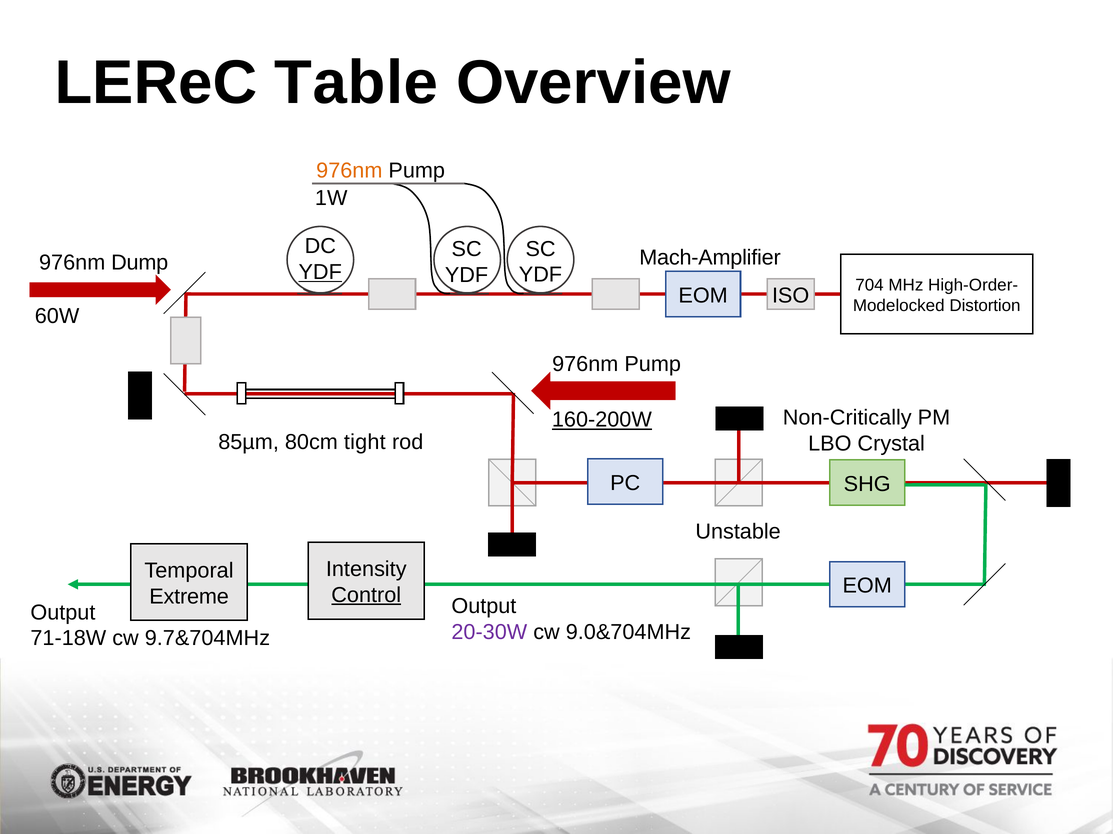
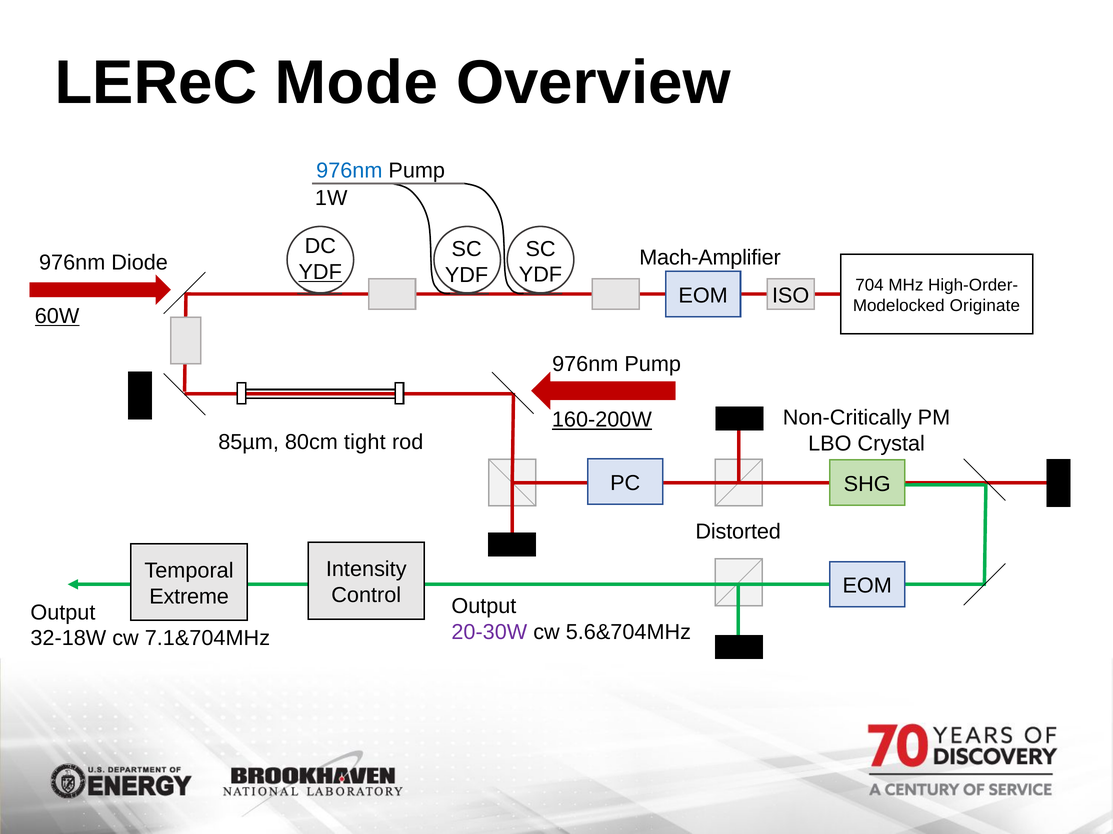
Table: Table -> Mode
976nm at (349, 171) colour: orange -> blue
Dump: Dump -> Diode
Distortion: Distortion -> Originate
60W underline: none -> present
Unstable: Unstable -> Distorted
Control underline: present -> none
9.0&704MHz: 9.0&704MHz -> 5.6&704MHz
71-18W: 71-18W -> 32-18W
9.7&704MHz: 9.7&704MHz -> 7.1&704MHz
